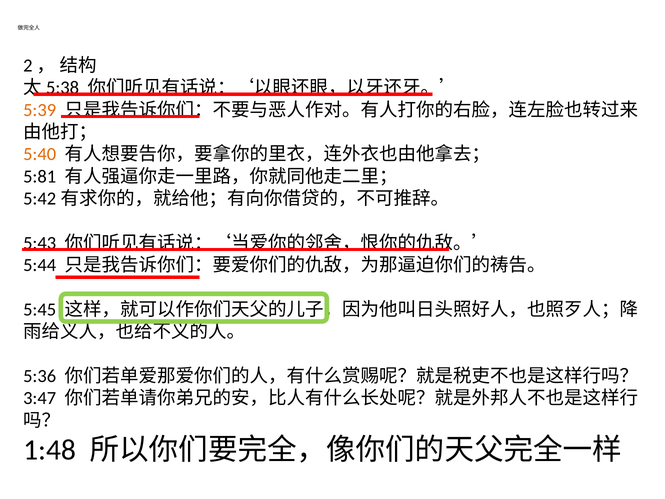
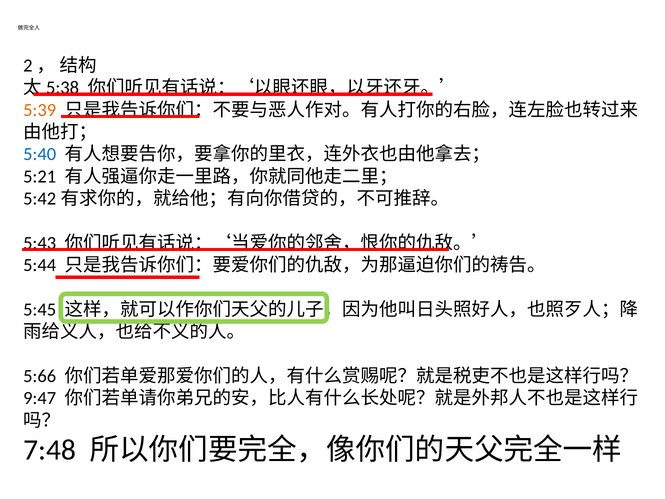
5:40 colour: orange -> blue
5:81: 5:81 -> 5:21
5:36: 5:36 -> 5:66
3:47: 3:47 -> 9:47
1:48: 1:48 -> 7:48
